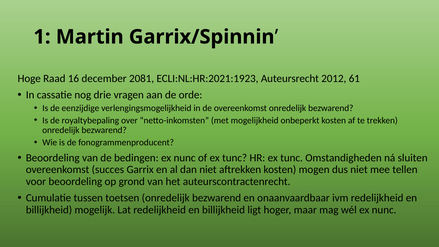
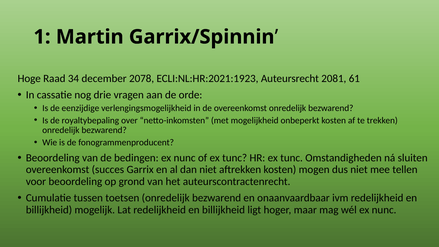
16: 16 -> 34
2081: 2081 -> 2078
2012: 2012 -> 2081
